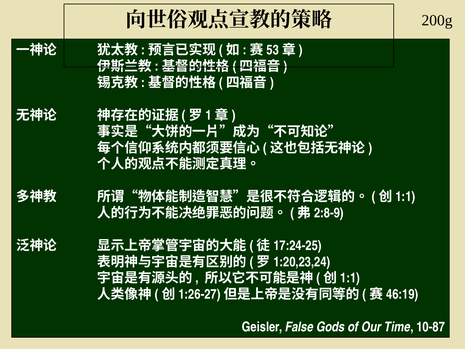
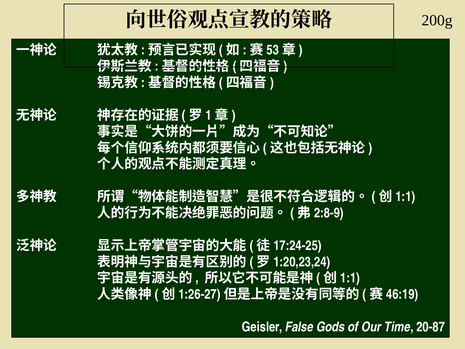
10-87: 10-87 -> 20-87
